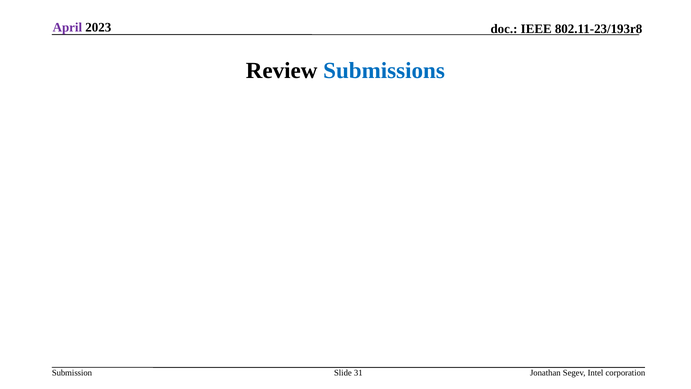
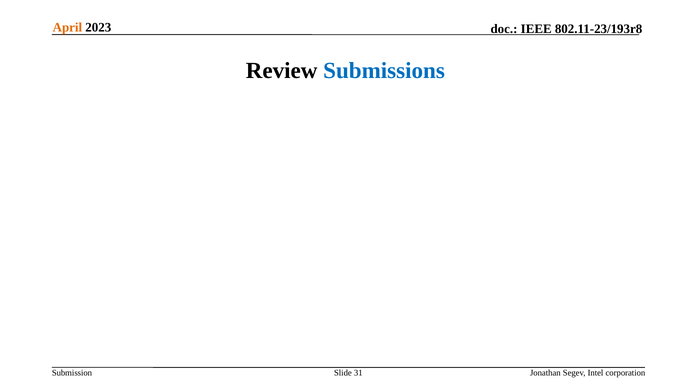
April colour: purple -> orange
